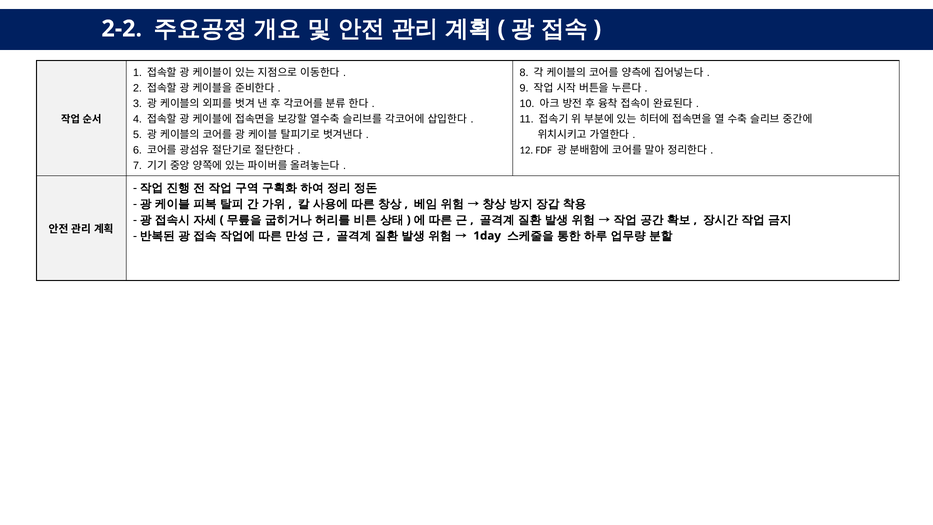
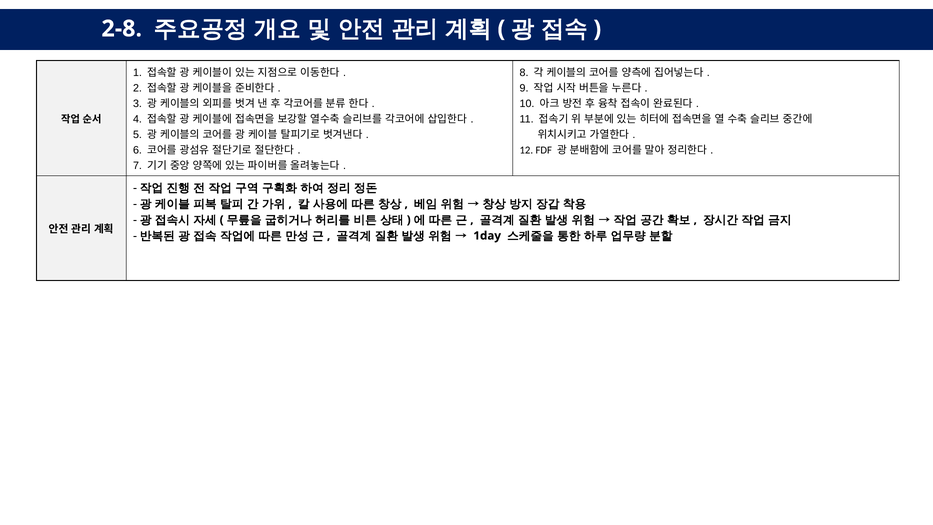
2-2: 2-2 -> 2-8
